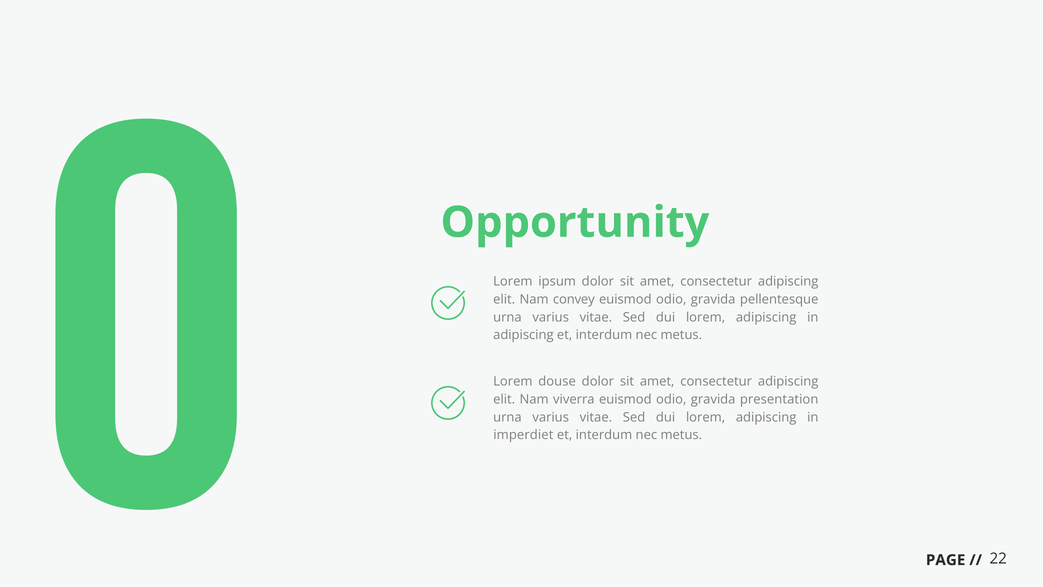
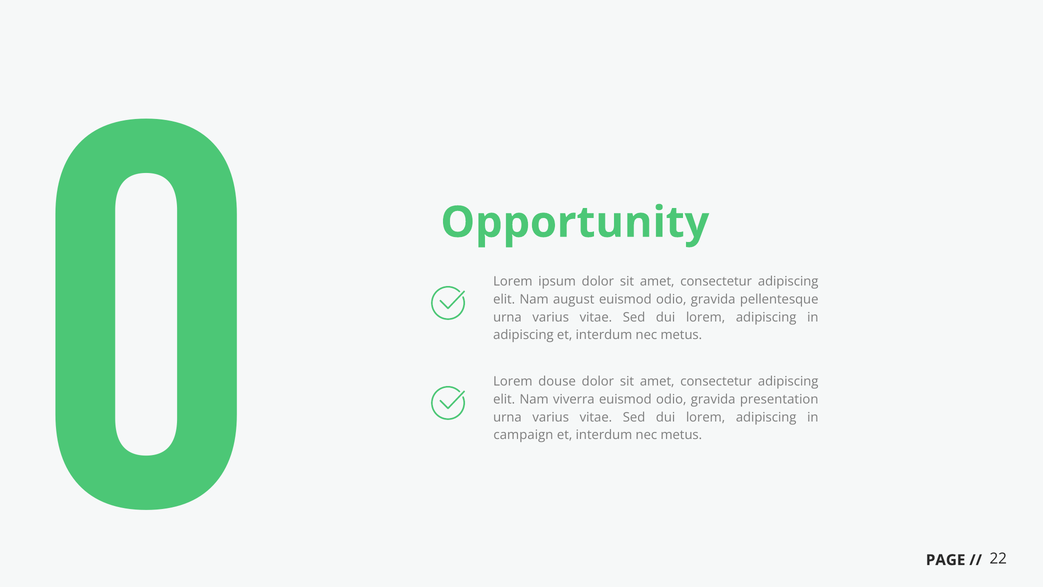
convey: convey -> august
imperdiet: imperdiet -> campaign
